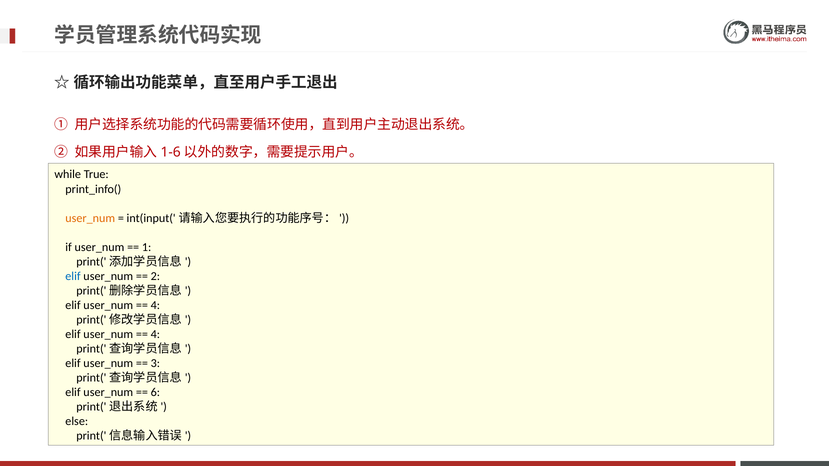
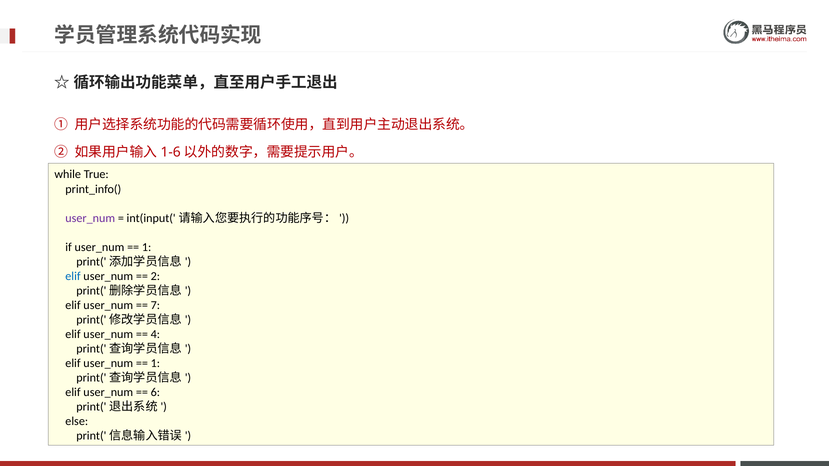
user_num at (90, 218) colour: orange -> purple
4 at (155, 305): 4 -> 7
3 at (155, 363): 3 -> 1
